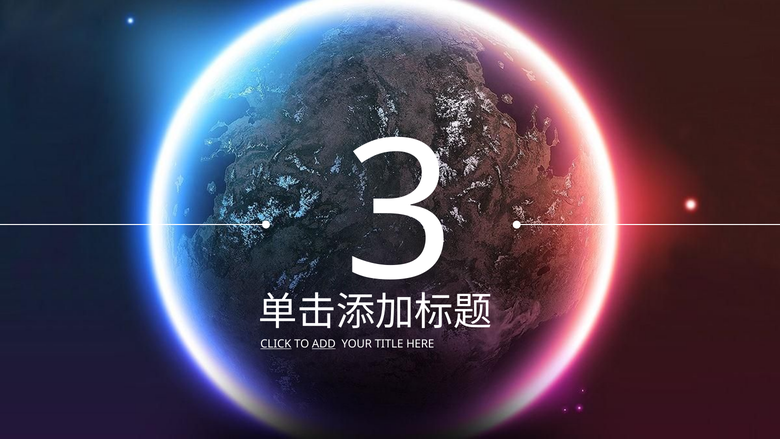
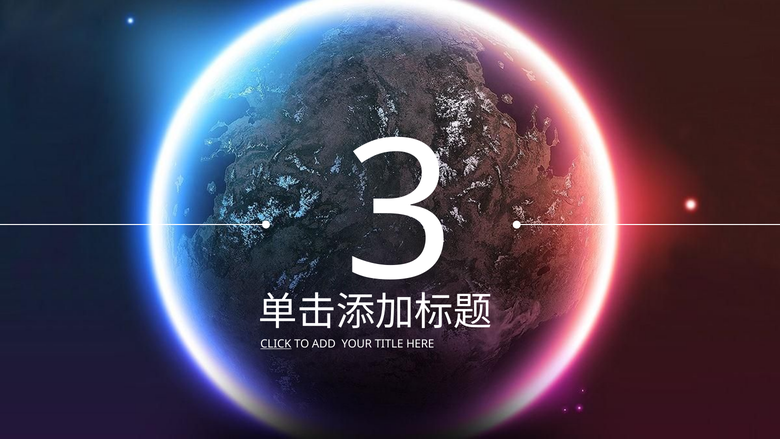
ADD underline: present -> none
